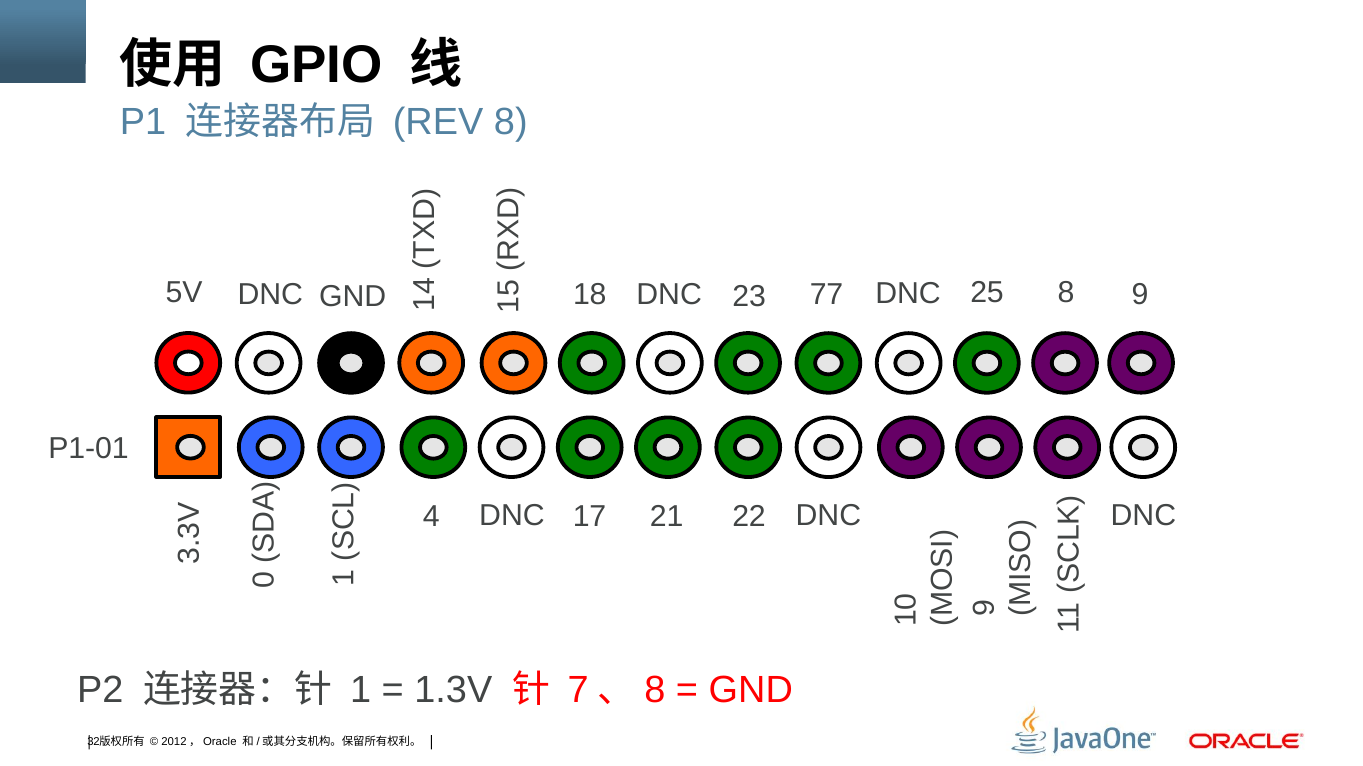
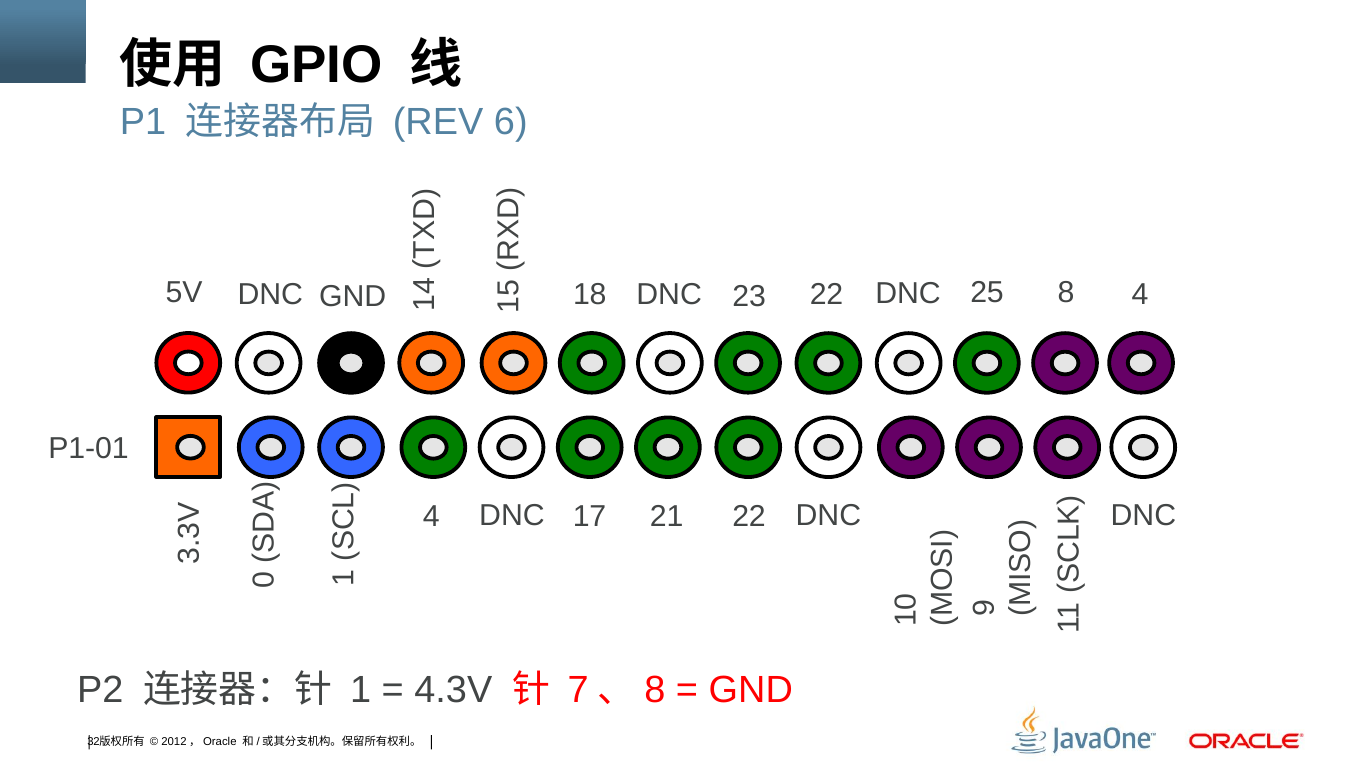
REV 8: 8 -> 6
23 77: 77 -> 22
8 9: 9 -> 4
1.3V: 1.3V -> 4.3V
